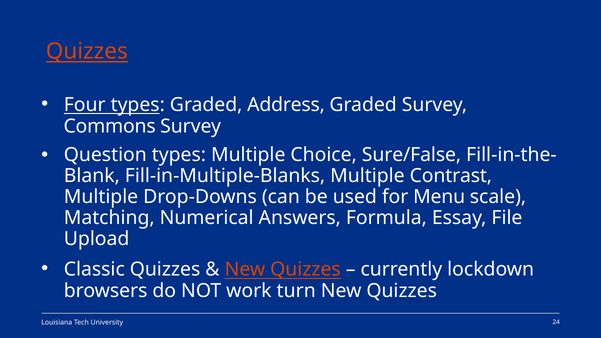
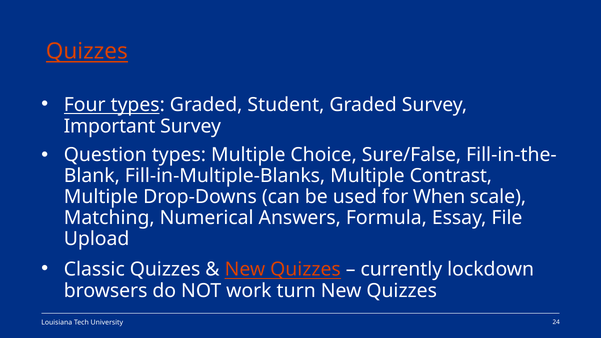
Address: Address -> Student
Commons: Commons -> Important
Menu: Menu -> When
